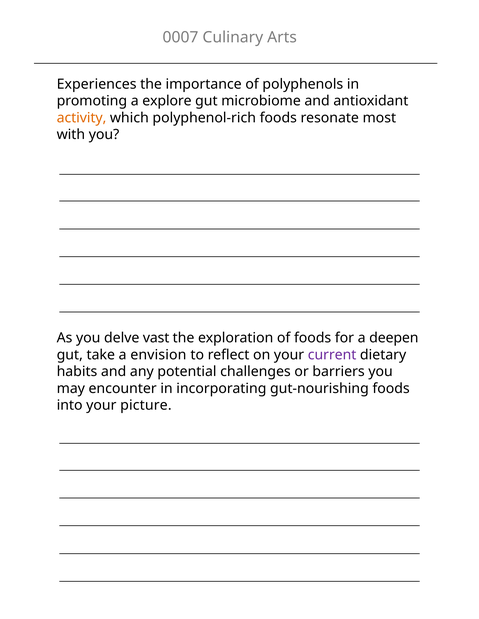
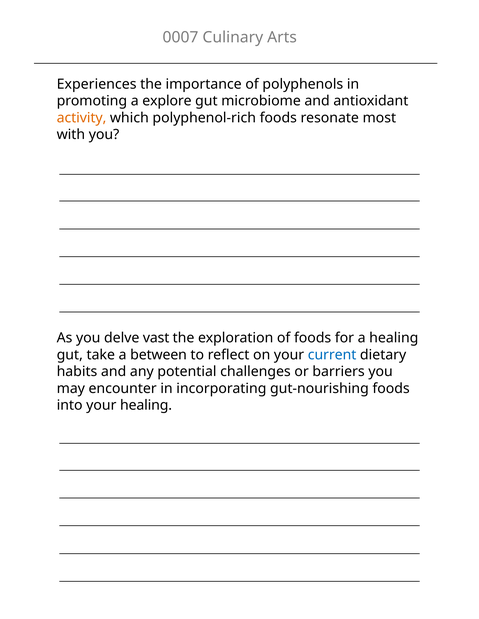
a deepen: deepen -> healing
envision: envision -> between
current colour: purple -> blue
your picture: picture -> healing
